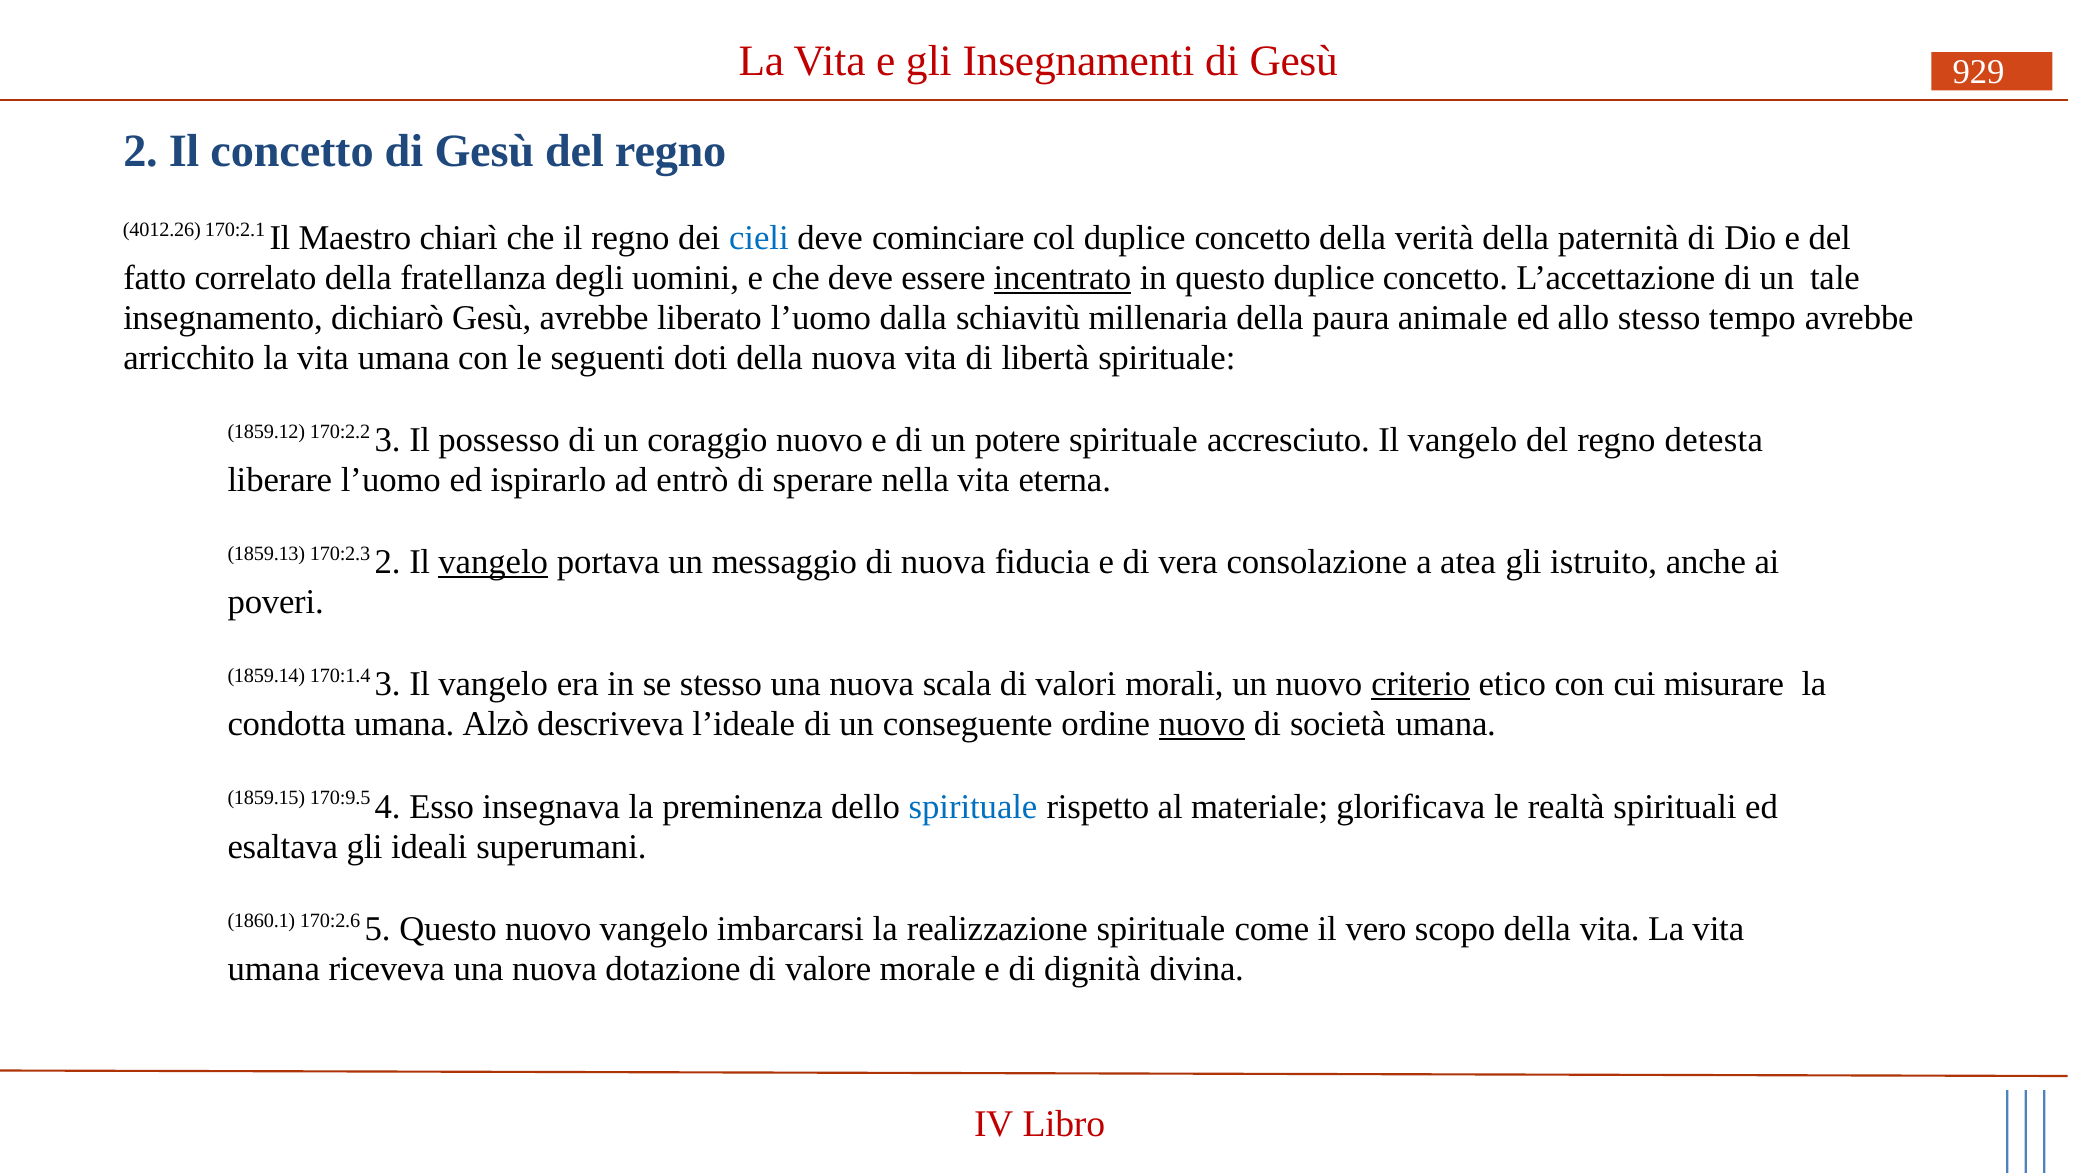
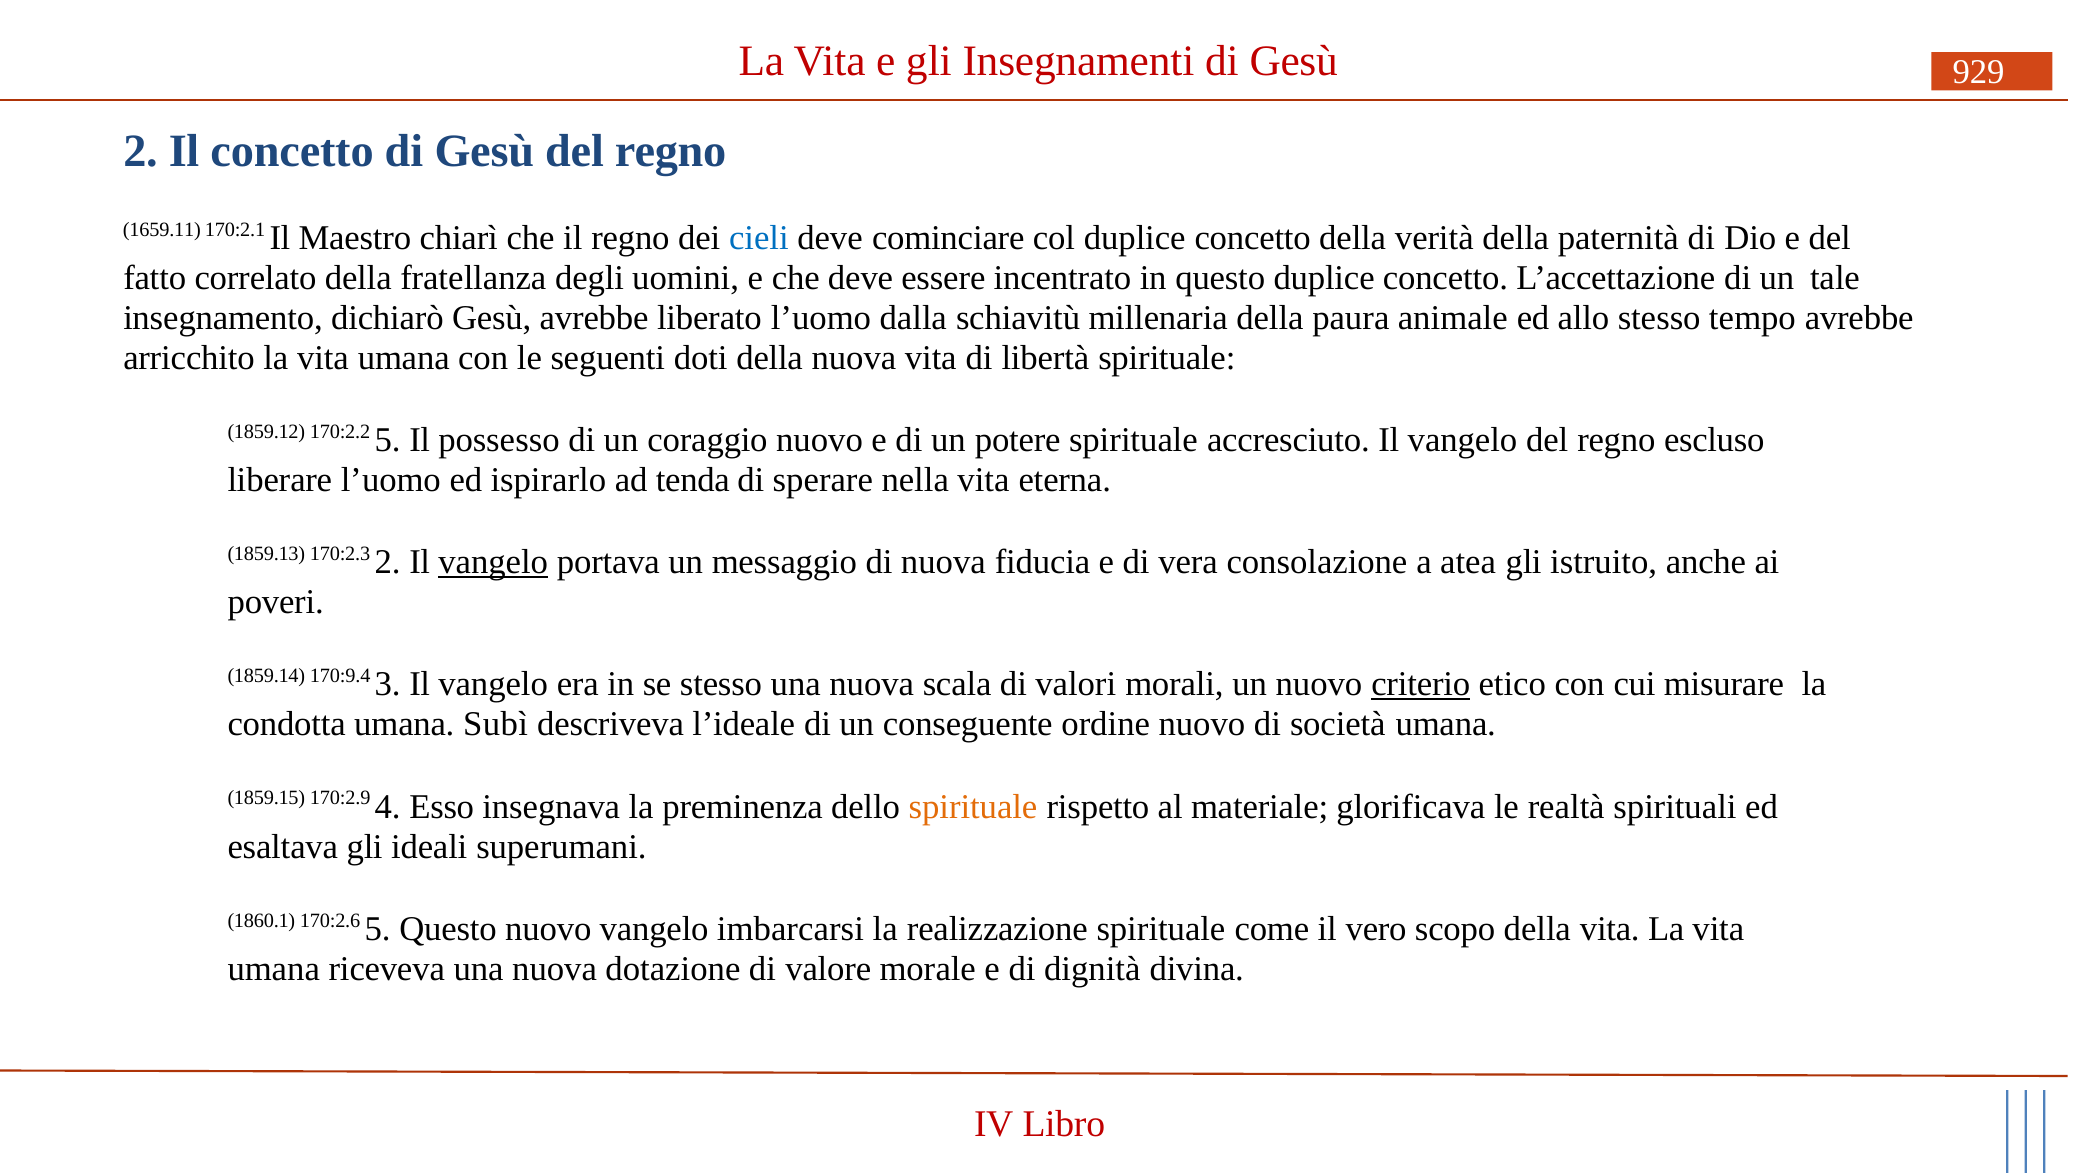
4012.26: 4012.26 -> 1659.11
incentrato underline: present -> none
170:2.2 3: 3 -> 5
detesta: detesta -> escluso
entrò: entrò -> tenda
170:1.4: 170:1.4 -> 170:9.4
Alzò: Alzò -> Subì
nuovo at (1202, 724) underline: present -> none
170:9.5: 170:9.5 -> 170:2.9
spirituale at (973, 807) colour: blue -> orange
